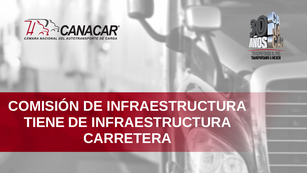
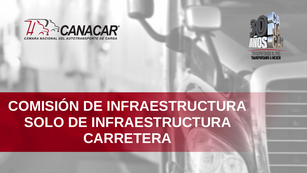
TIENE: TIENE -> SOLO
